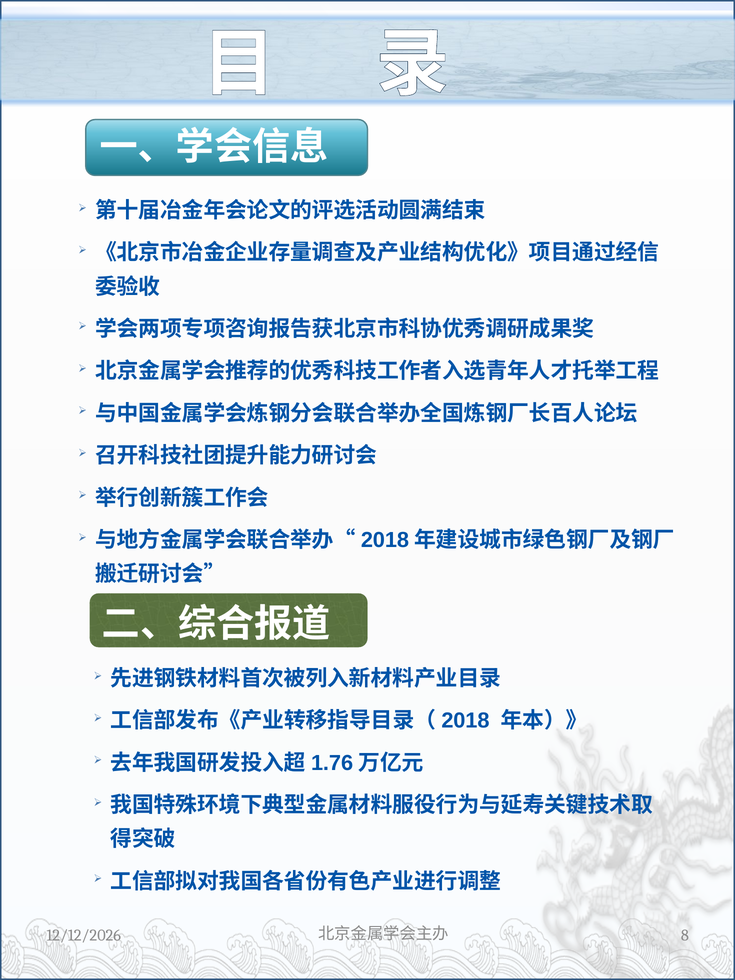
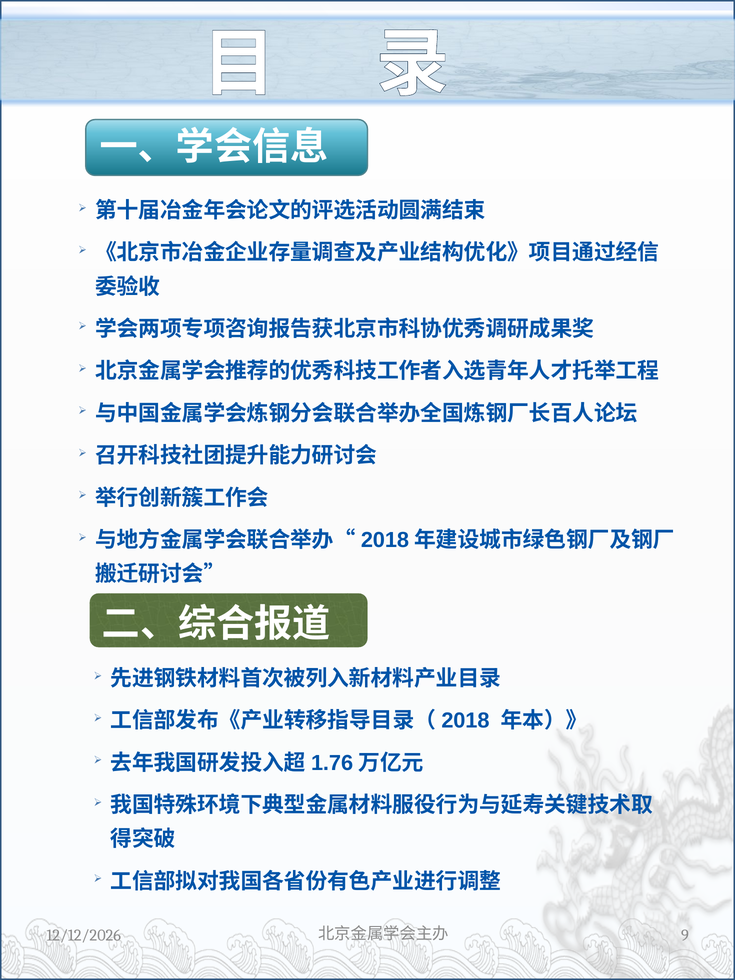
8: 8 -> 9
